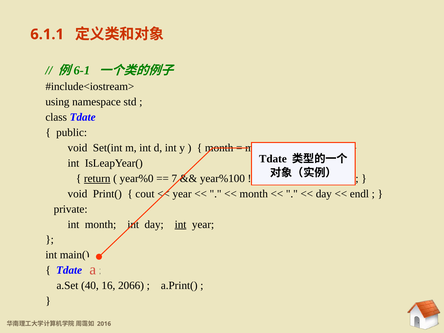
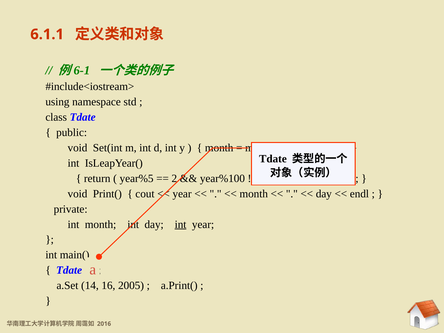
return underline: present -> none
year%0: year%0 -> year%5
7: 7 -> 2
40: 40 -> 14
2066: 2066 -> 2005
